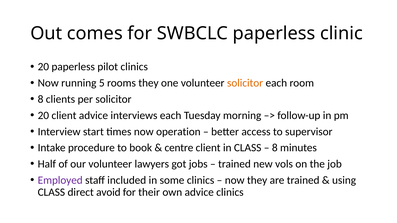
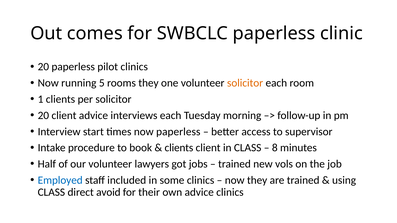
8 at (41, 99): 8 -> 1
now operation: operation -> paperless
centre at (179, 148): centre -> clients
Employed colour: purple -> blue
